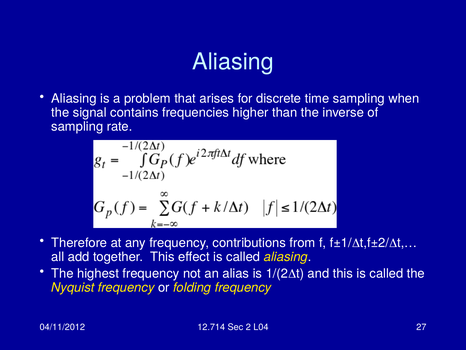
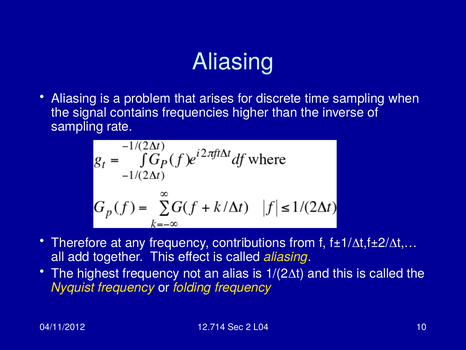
27: 27 -> 10
